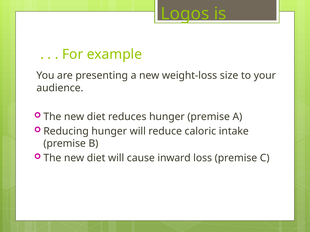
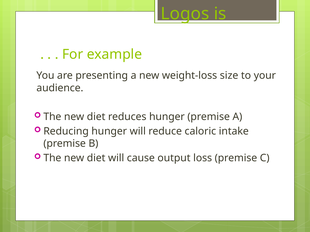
inward: inward -> output
